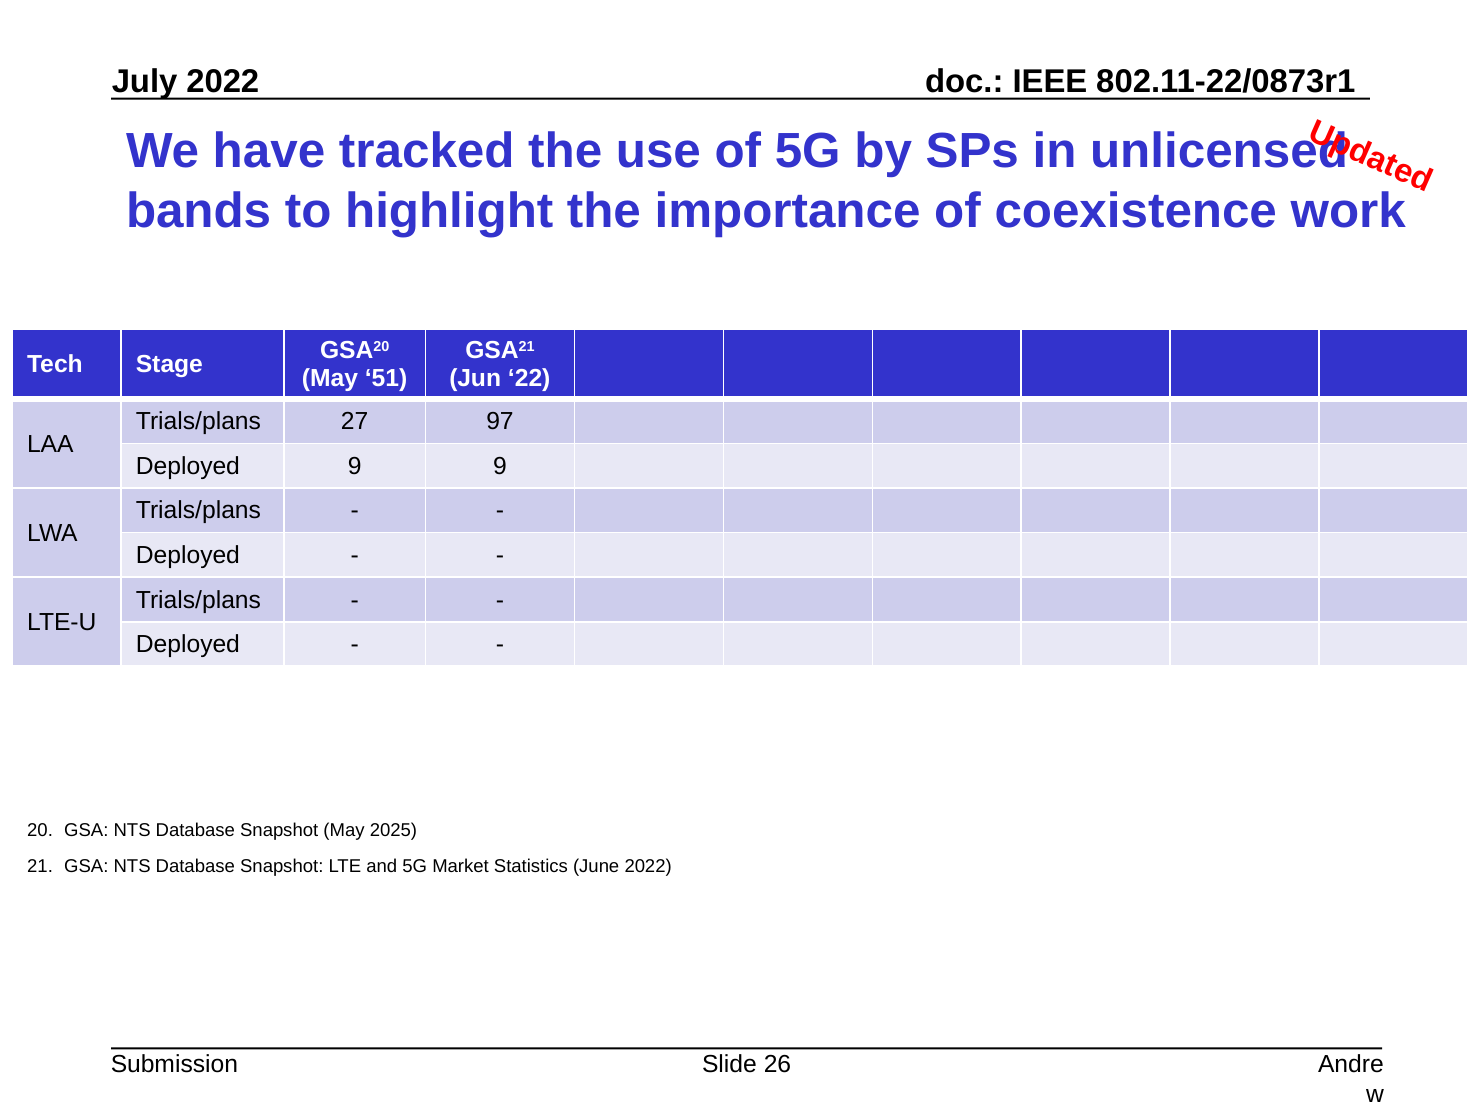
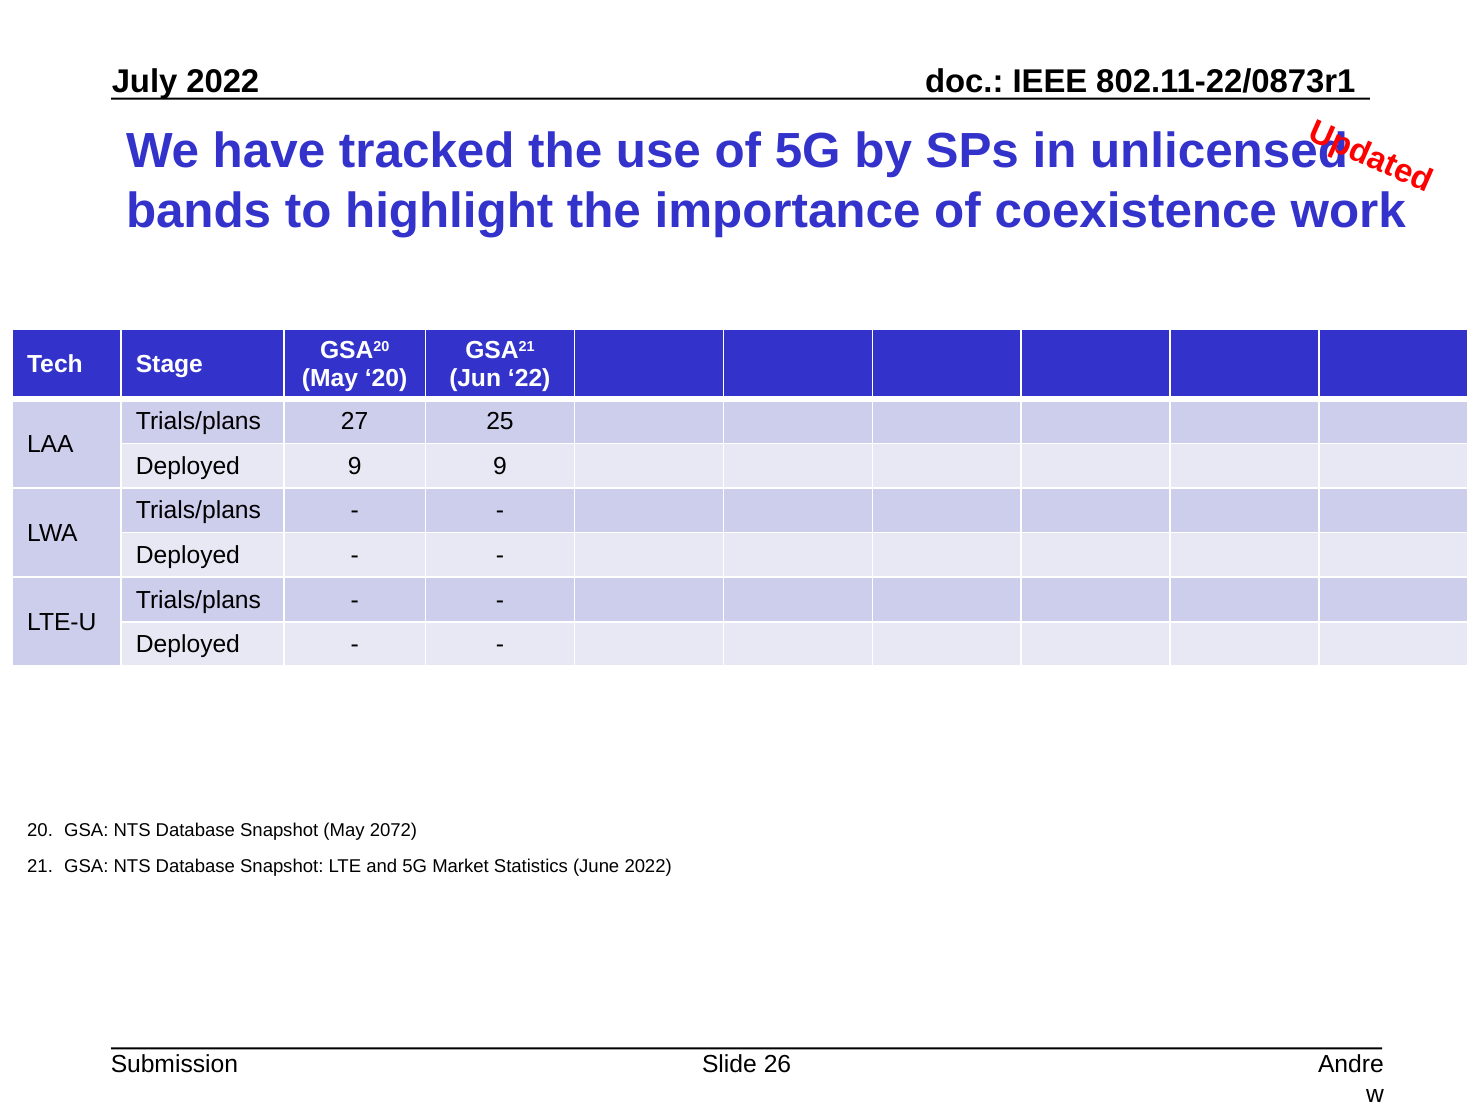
May 51: 51 -> 20
97: 97 -> 25
2025: 2025 -> 2072
